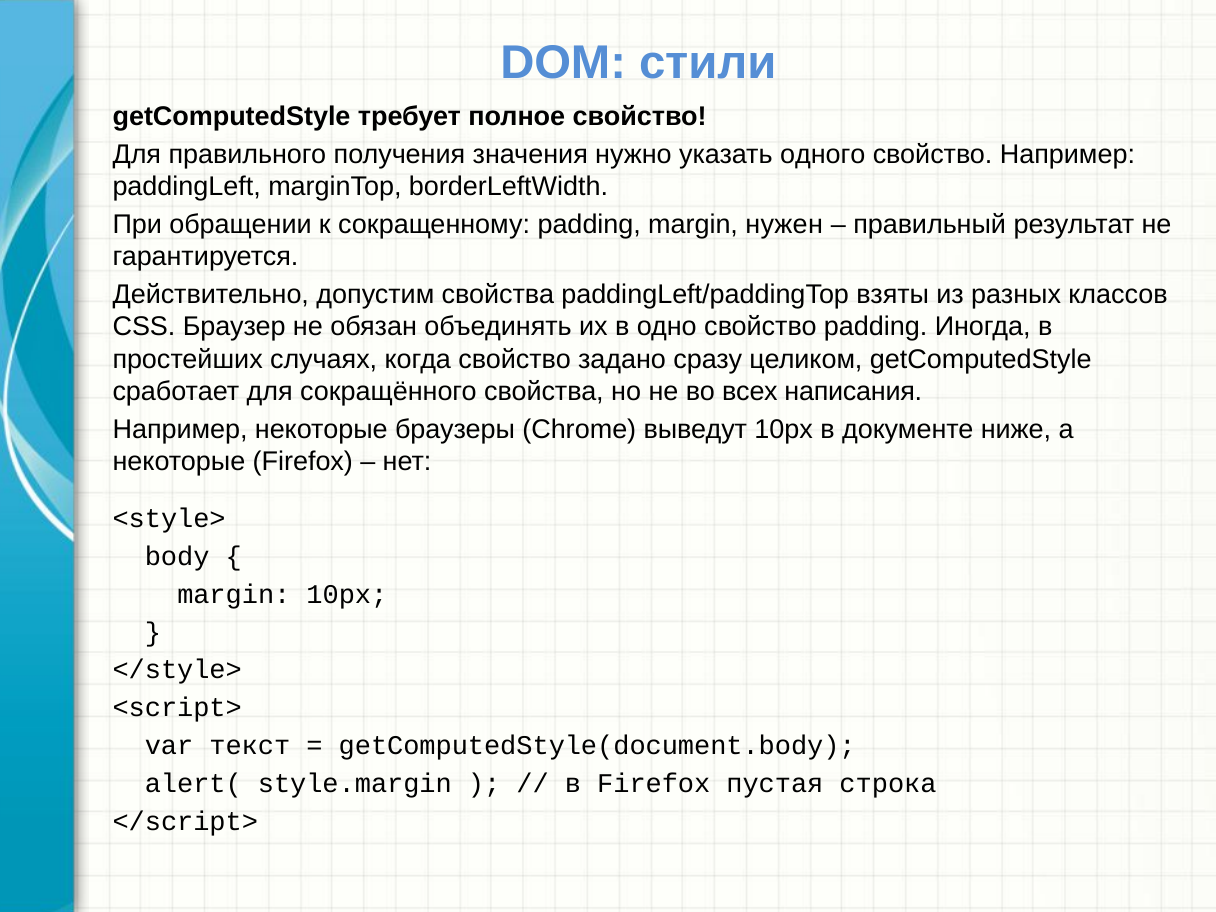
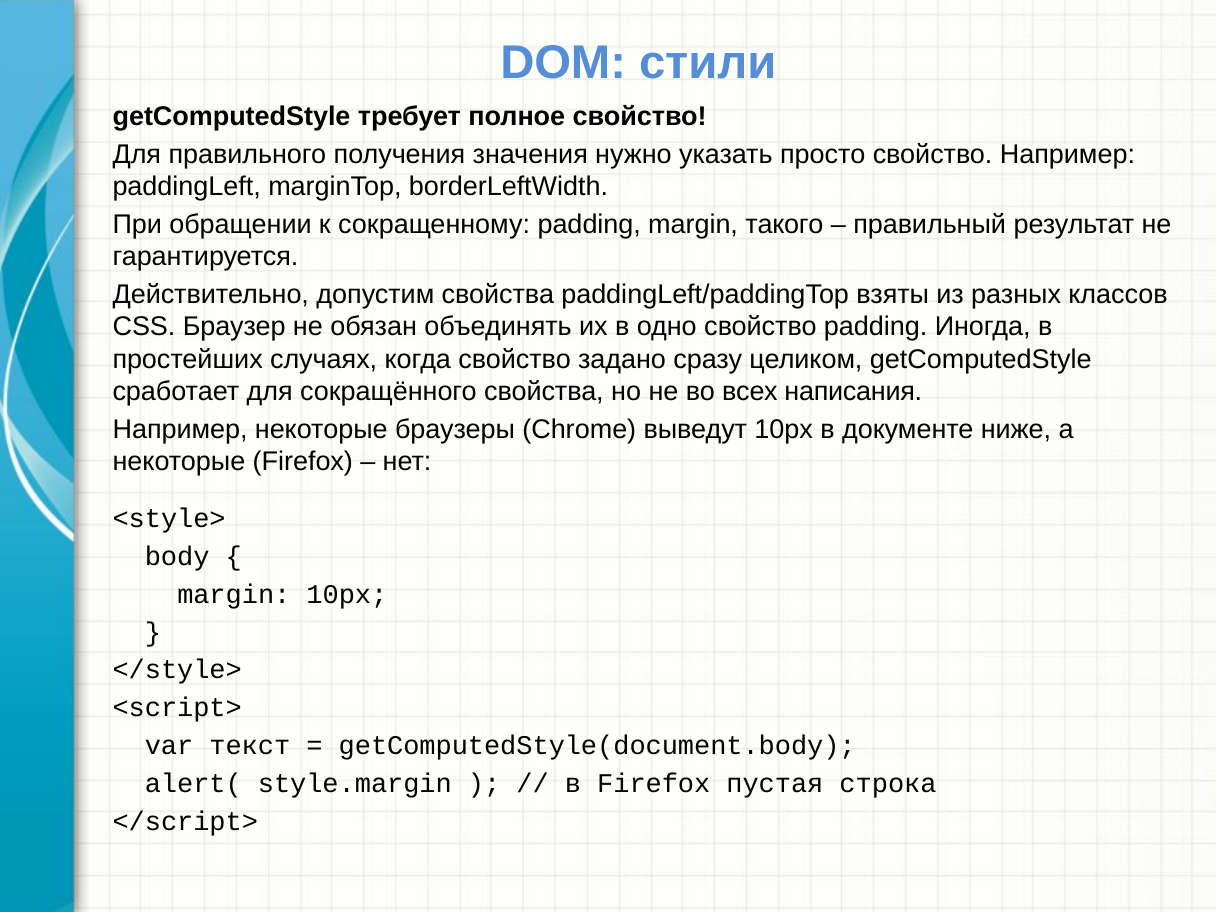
одного: одного -> просто
нужен: нужен -> такого
